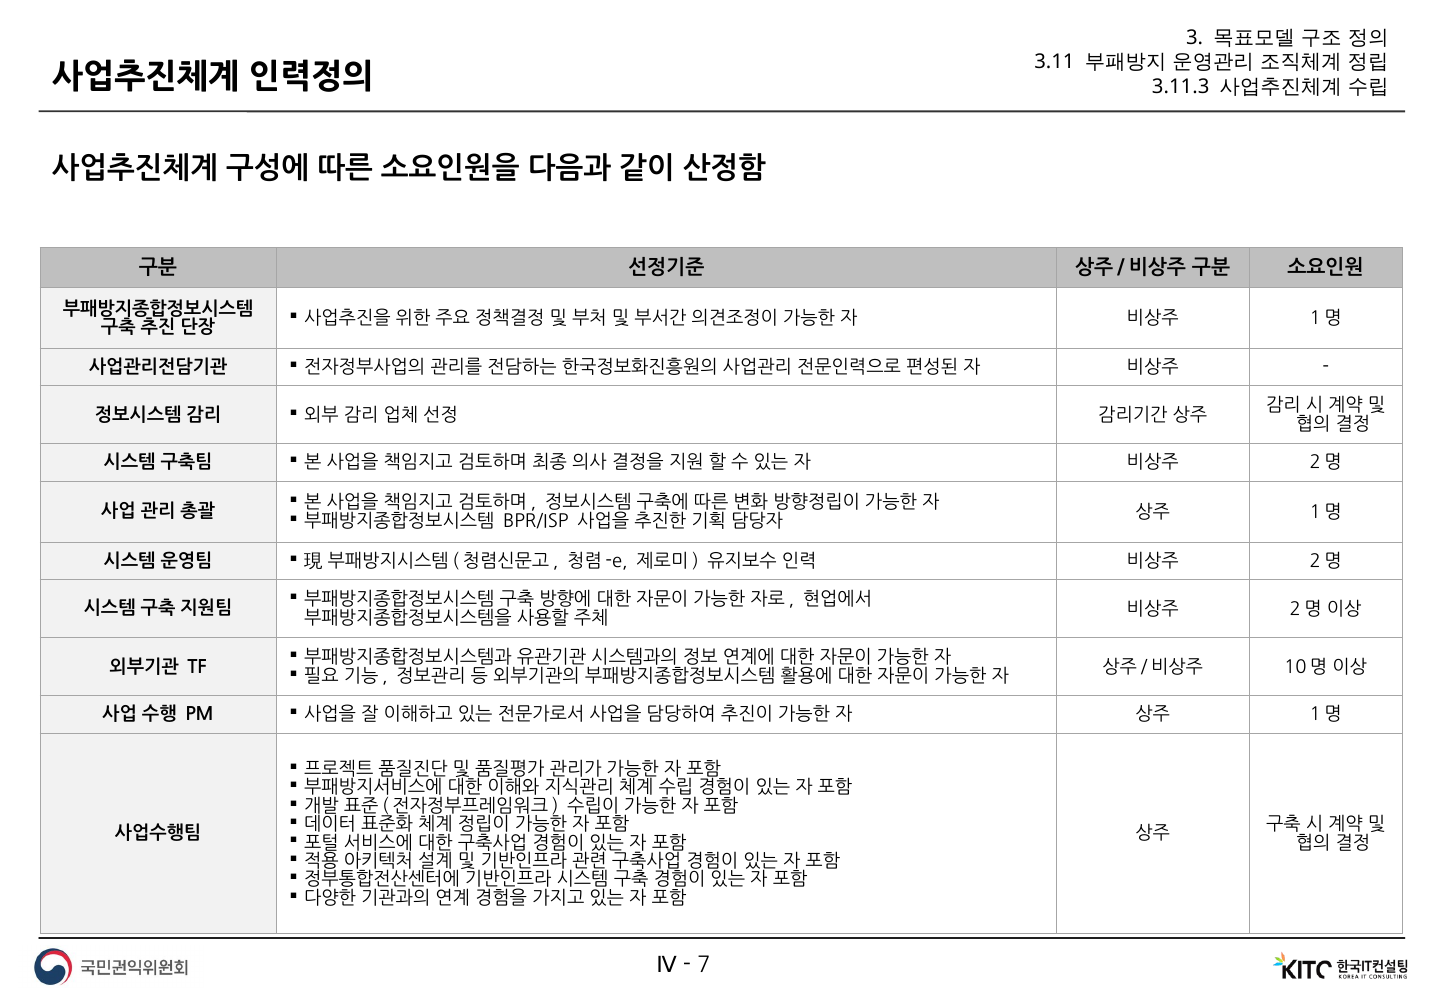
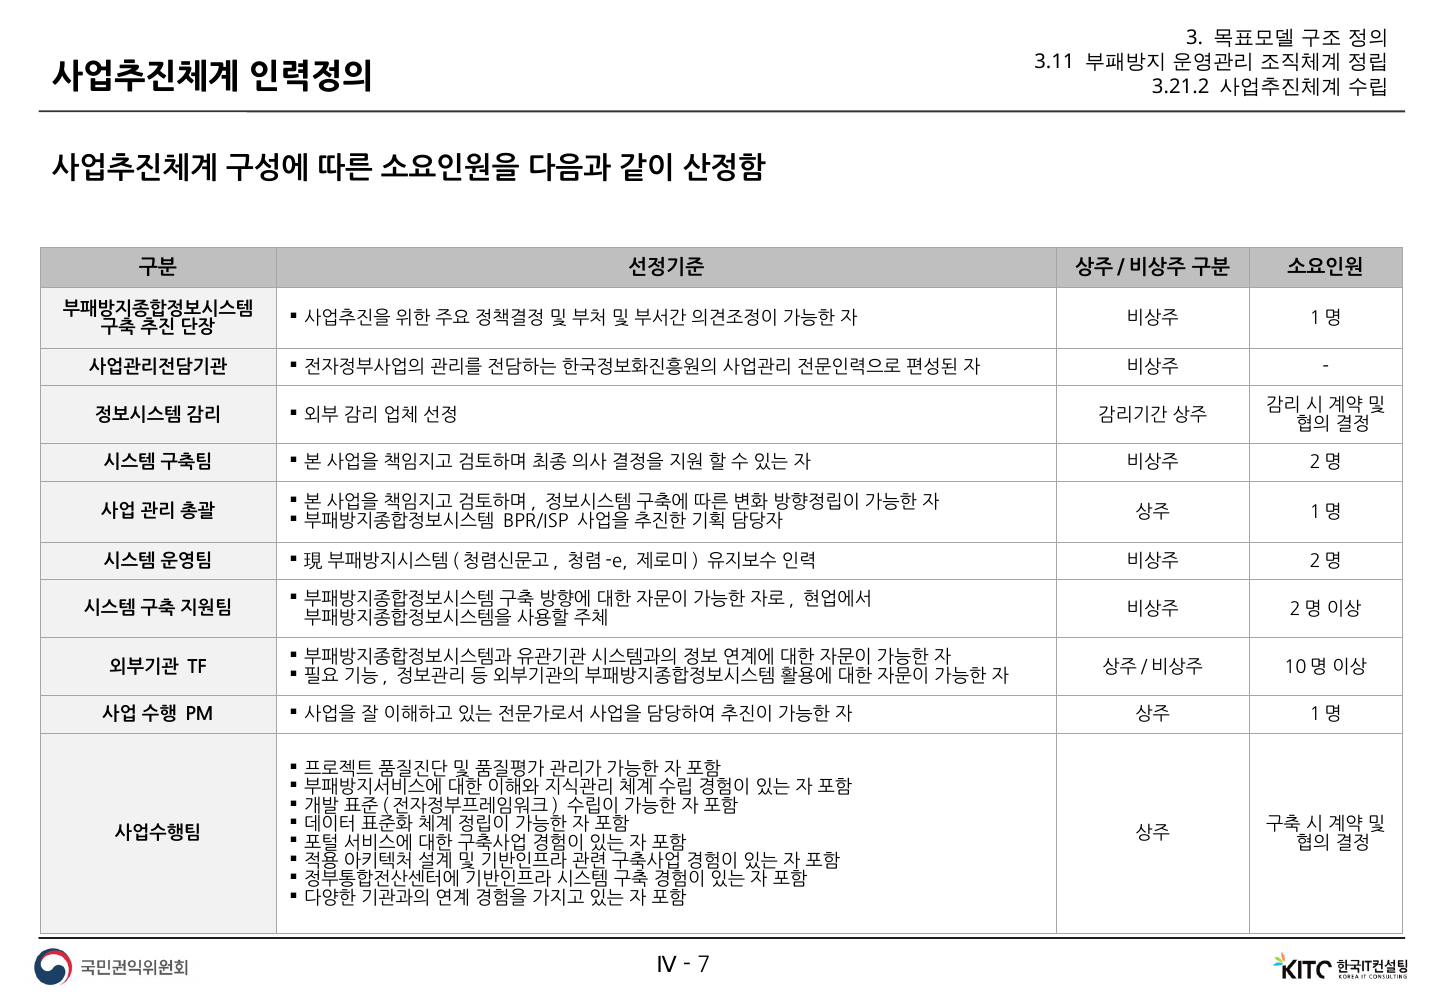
3.11.3: 3.11.3 -> 3.21.2
